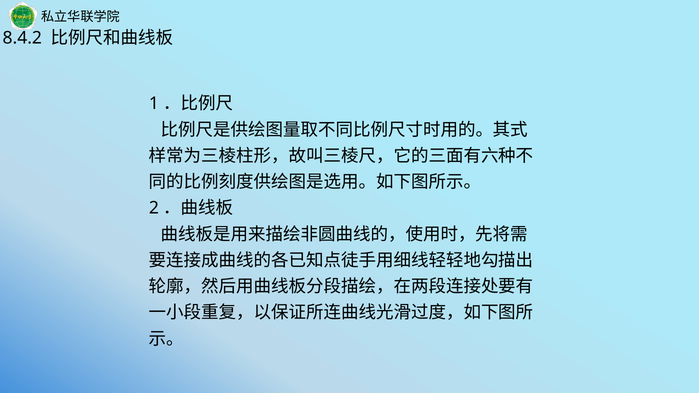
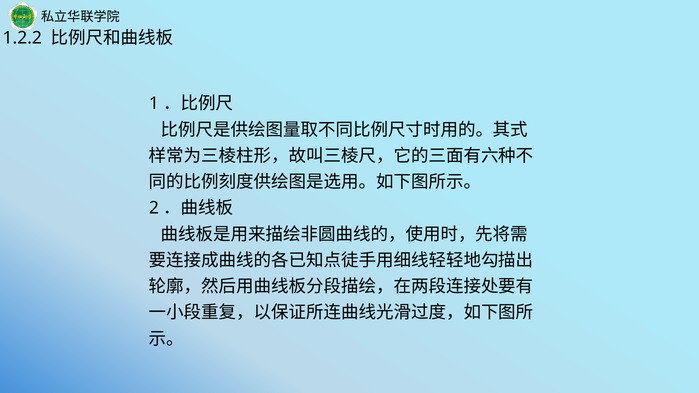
8.4.2: 8.4.2 -> 1.2.2
